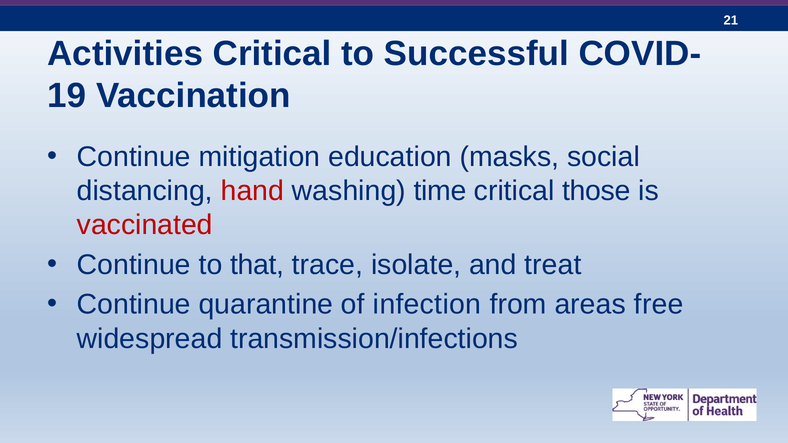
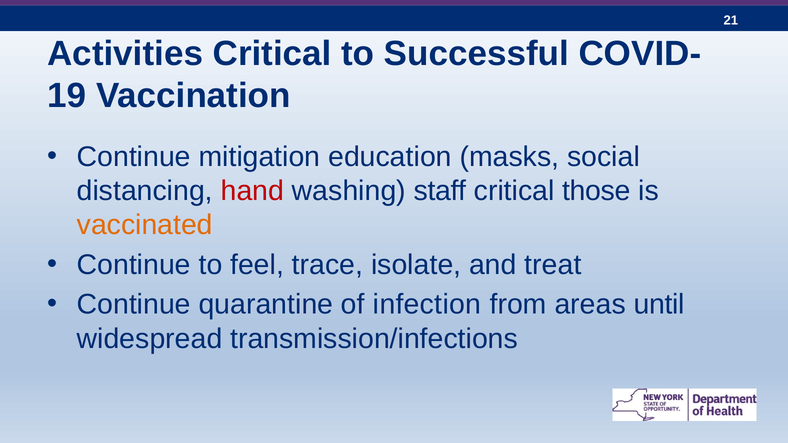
time: time -> staff
vaccinated colour: red -> orange
that: that -> feel
free: free -> until
